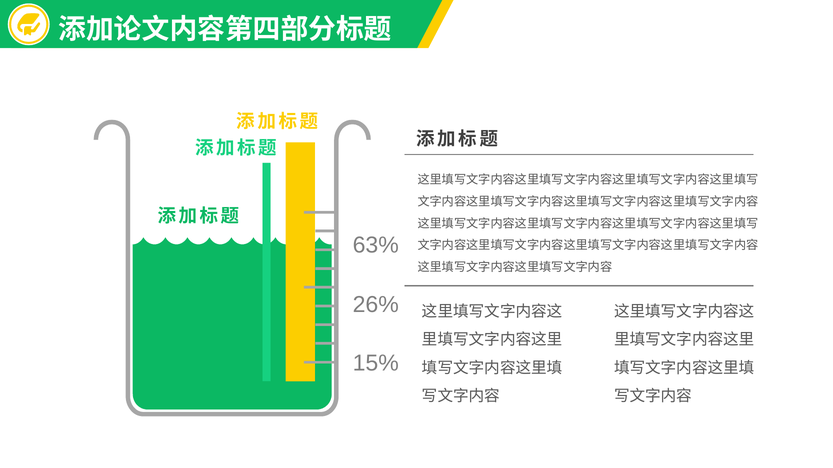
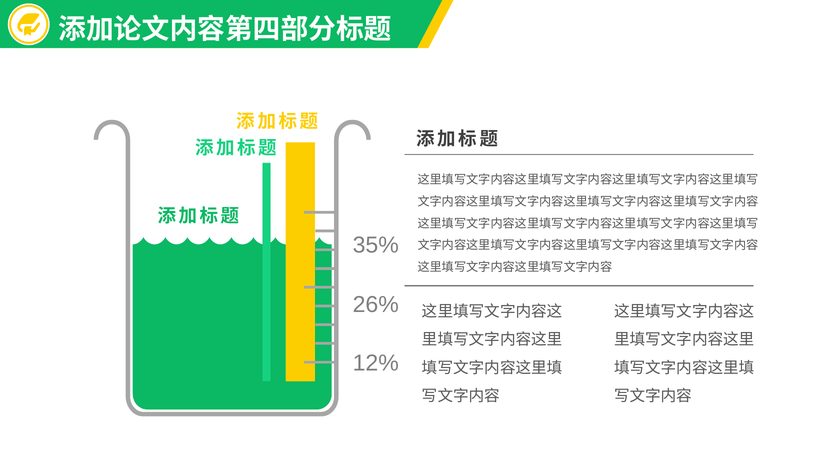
63%: 63% -> 35%
15%: 15% -> 12%
